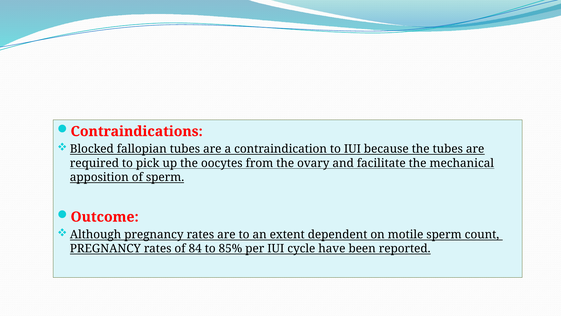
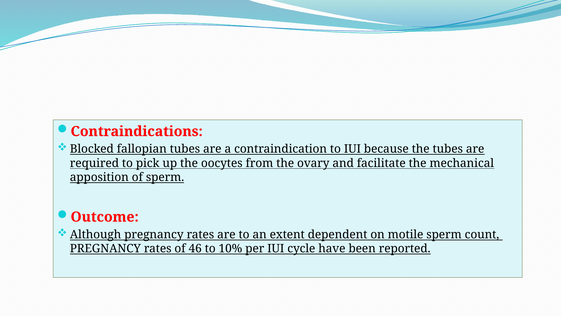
84: 84 -> 46
85%: 85% -> 10%
